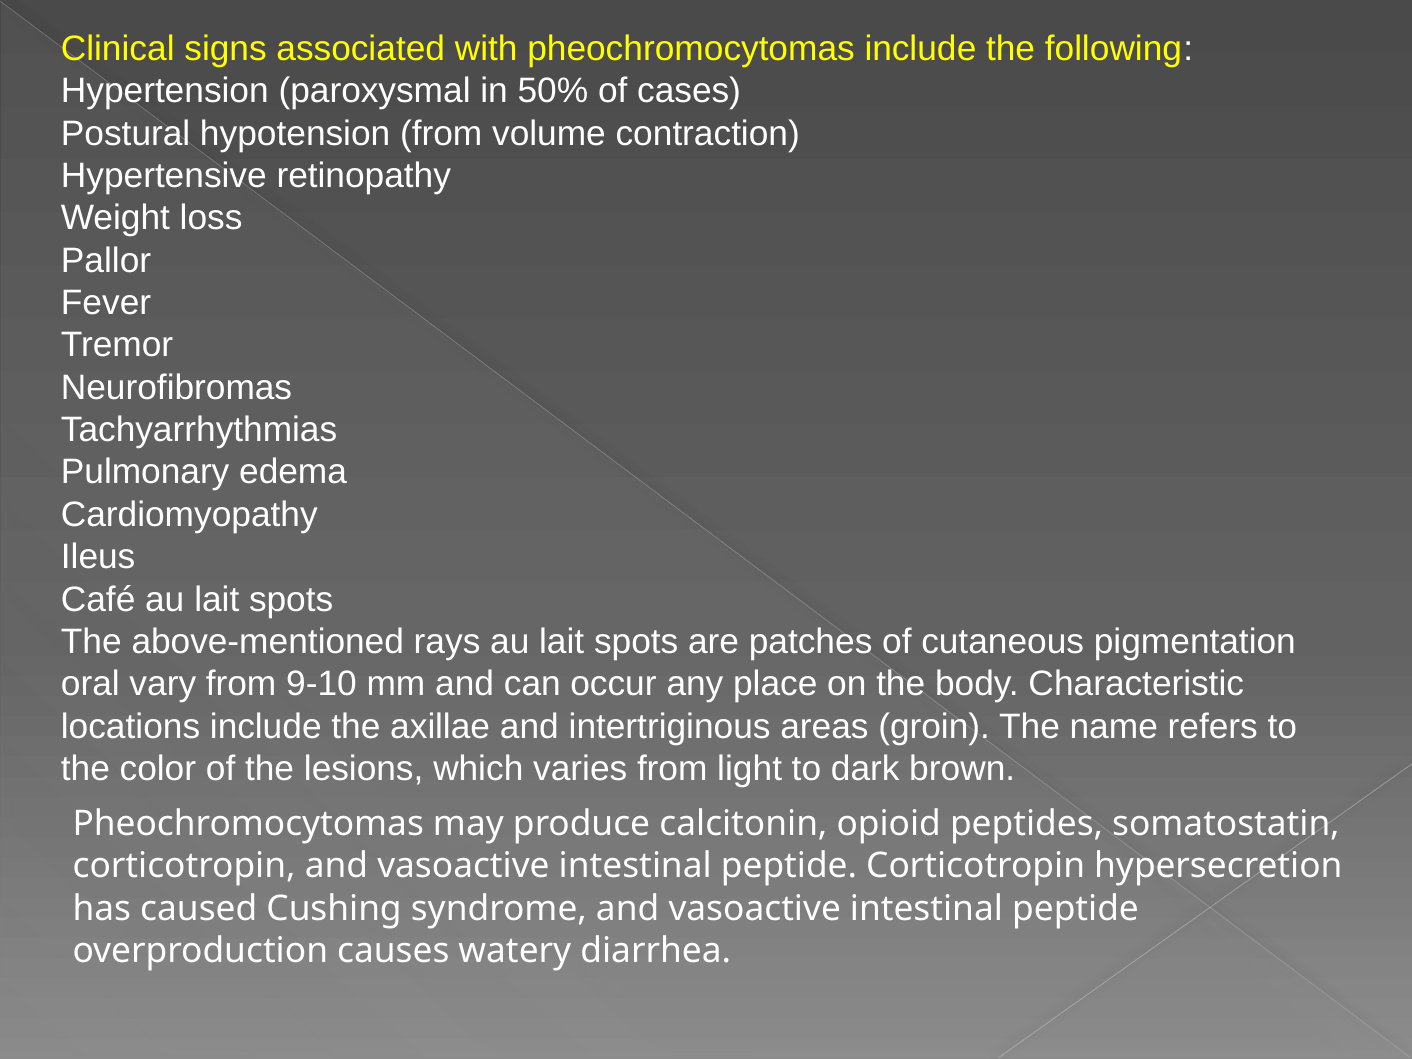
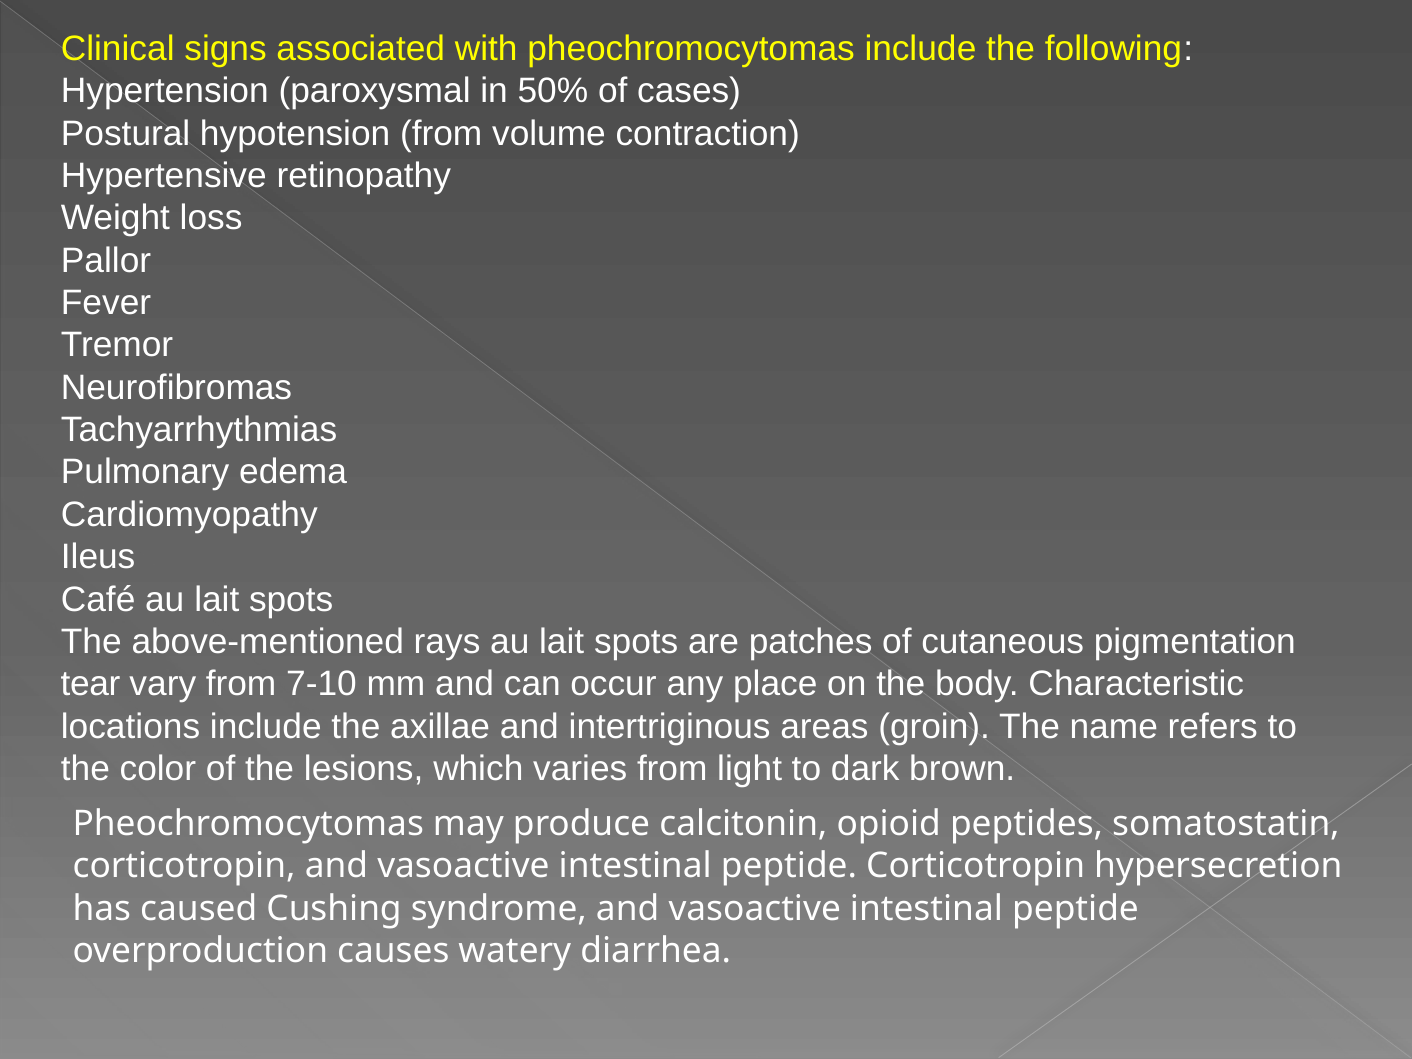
oral: oral -> tear
9-10: 9-10 -> 7-10
